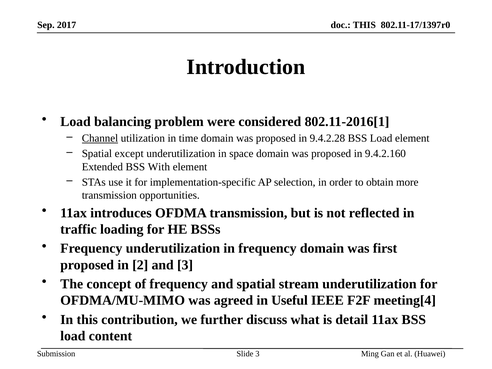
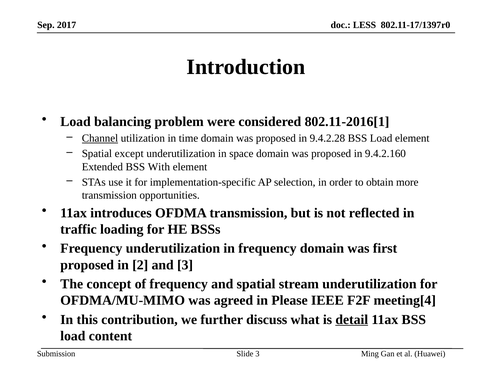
THIS at (364, 25): THIS -> LESS
Useful: Useful -> Please
detail underline: none -> present
